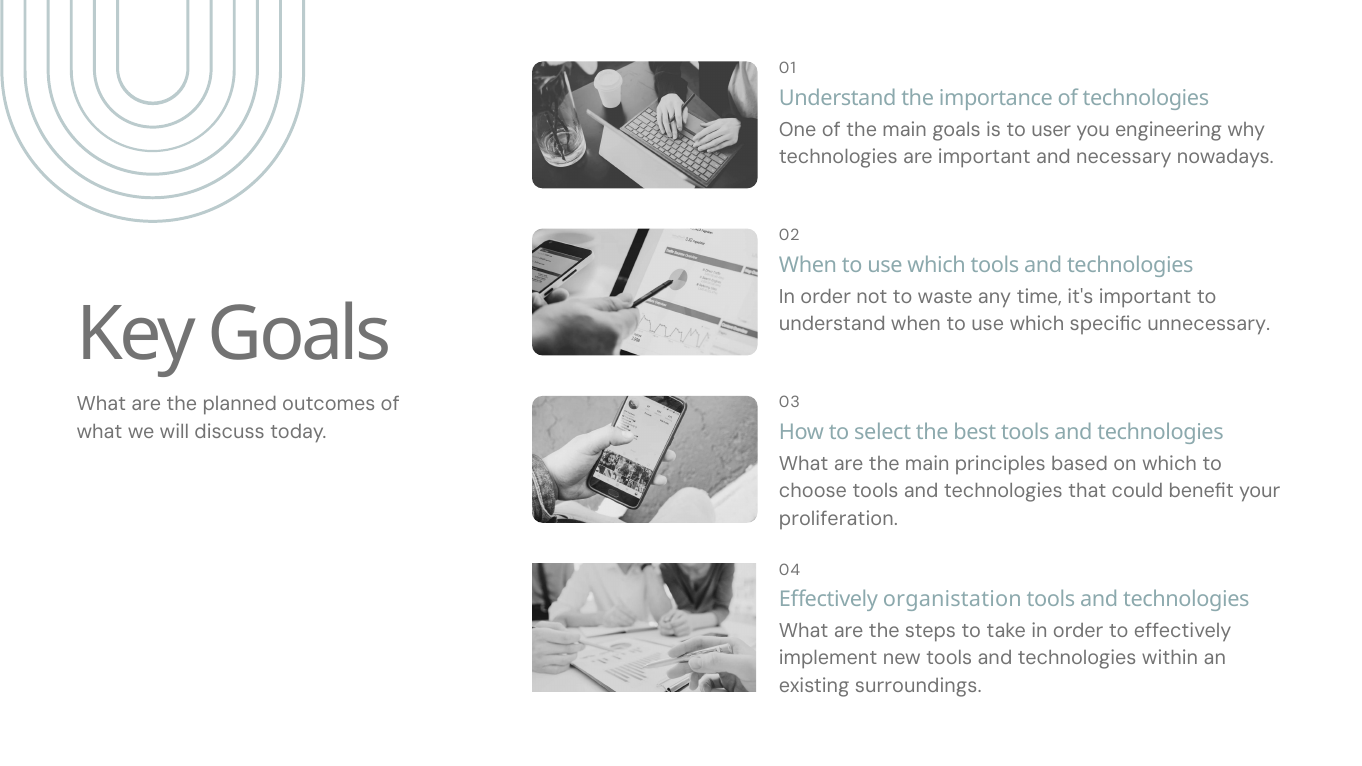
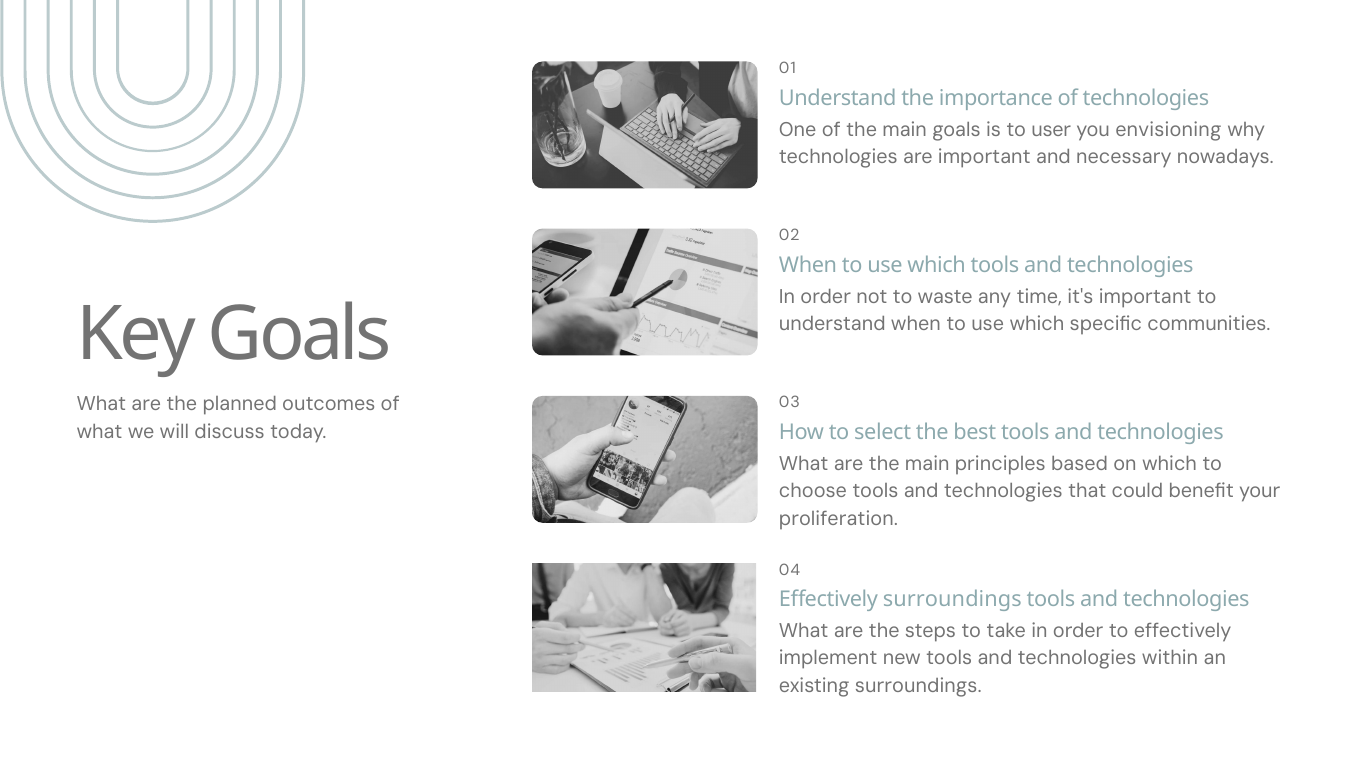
engineering: engineering -> envisioning
unnecessary: unnecessary -> communities
Effectively organistation: organistation -> surroundings
